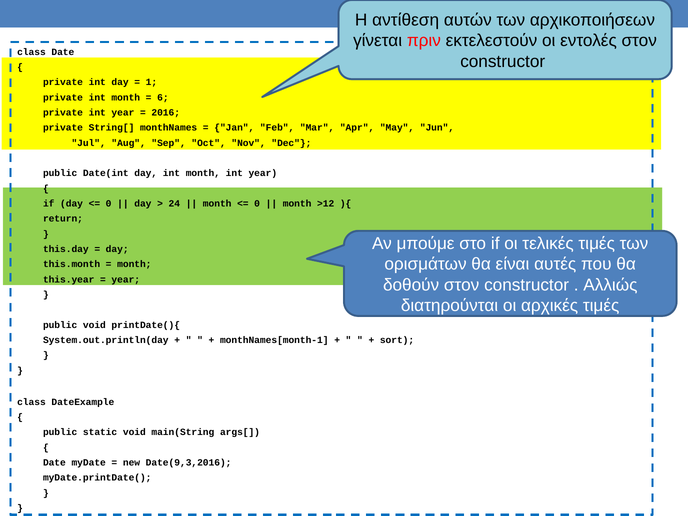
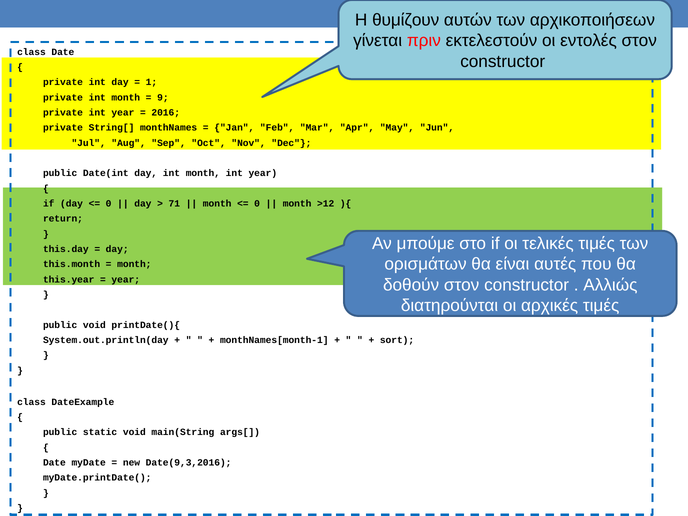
αντίθεση: αντίθεση -> θυμίζουν
6: 6 -> 9
24: 24 -> 71
